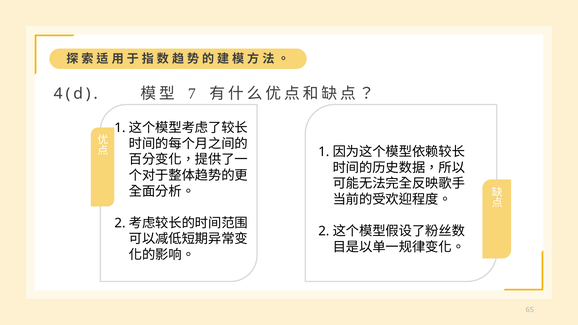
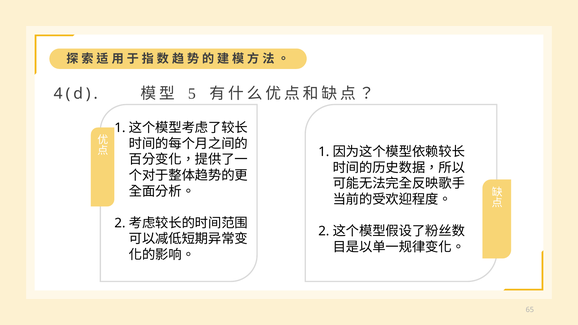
7: 7 -> 5
